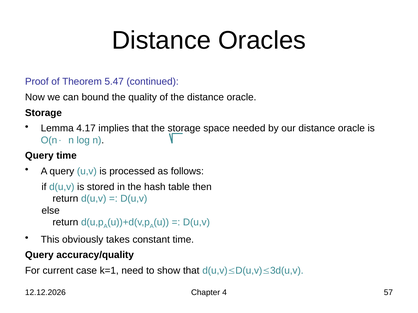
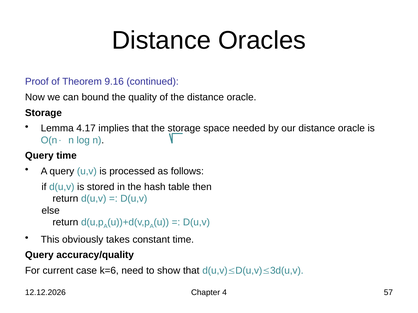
5.47: 5.47 -> 9.16
k=1: k=1 -> k=6
